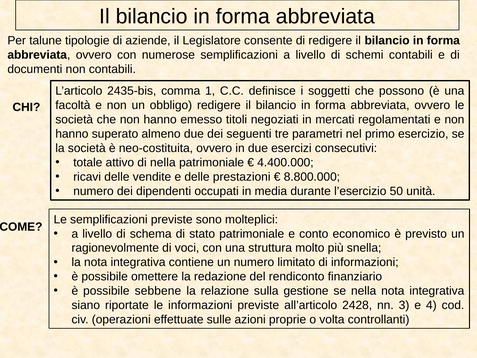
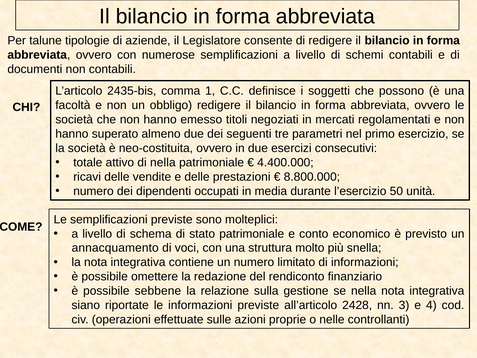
ragionevolmente: ragionevolmente -> annacquamento
volta: volta -> nelle
